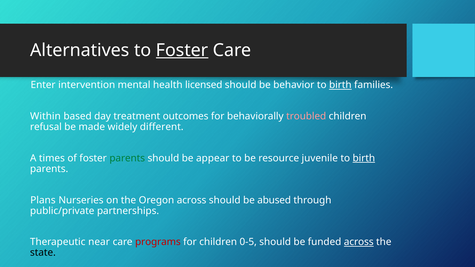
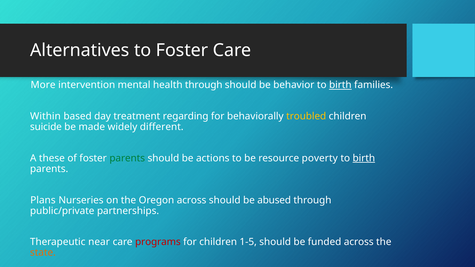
Foster at (182, 50) underline: present -> none
Enter: Enter -> More
health licensed: licensed -> through
outcomes: outcomes -> regarding
troubled colour: pink -> yellow
refusal: refusal -> suicide
times: times -> these
appear: appear -> actions
juvenile: juvenile -> poverty
0-5: 0-5 -> 1-5
across at (359, 242) underline: present -> none
state colour: black -> orange
